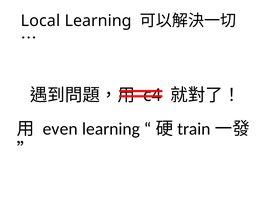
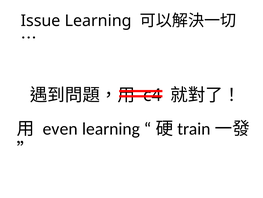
Local: Local -> Issue
